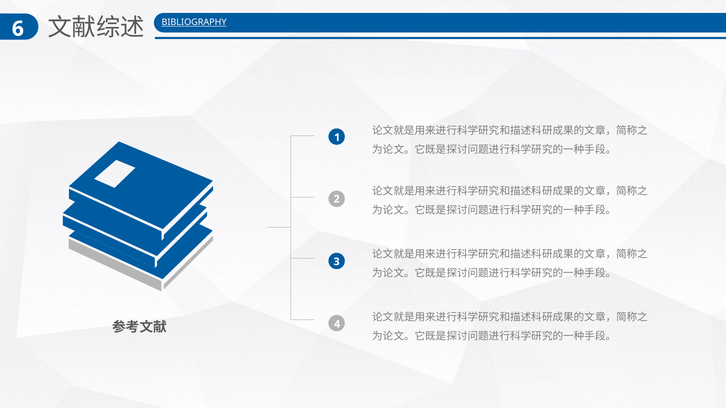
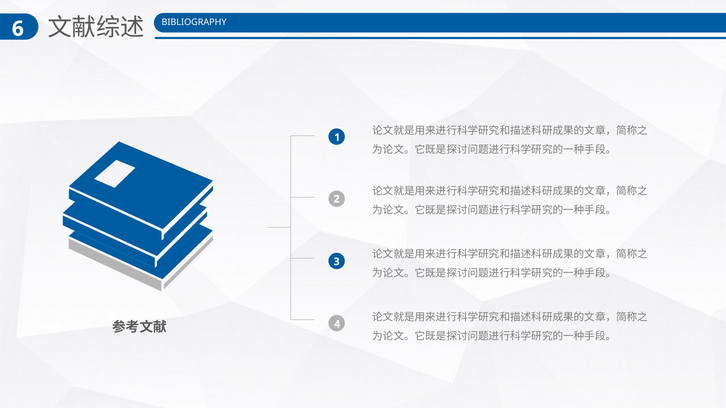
BIBLIOGRAPHY underline: present -> none
